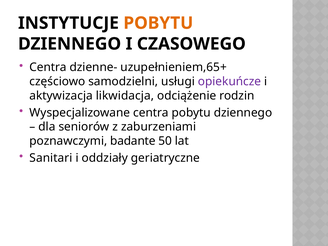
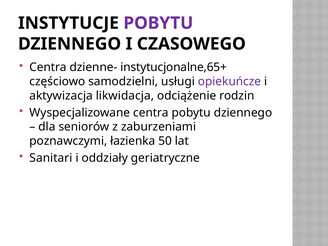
POBYTU at (158, 23) colour: orange -> purple
uzupełnieniem,65+: uzupełnieniem,65+ -> instytucjonalne,65+
badante: badante -> łazienka
